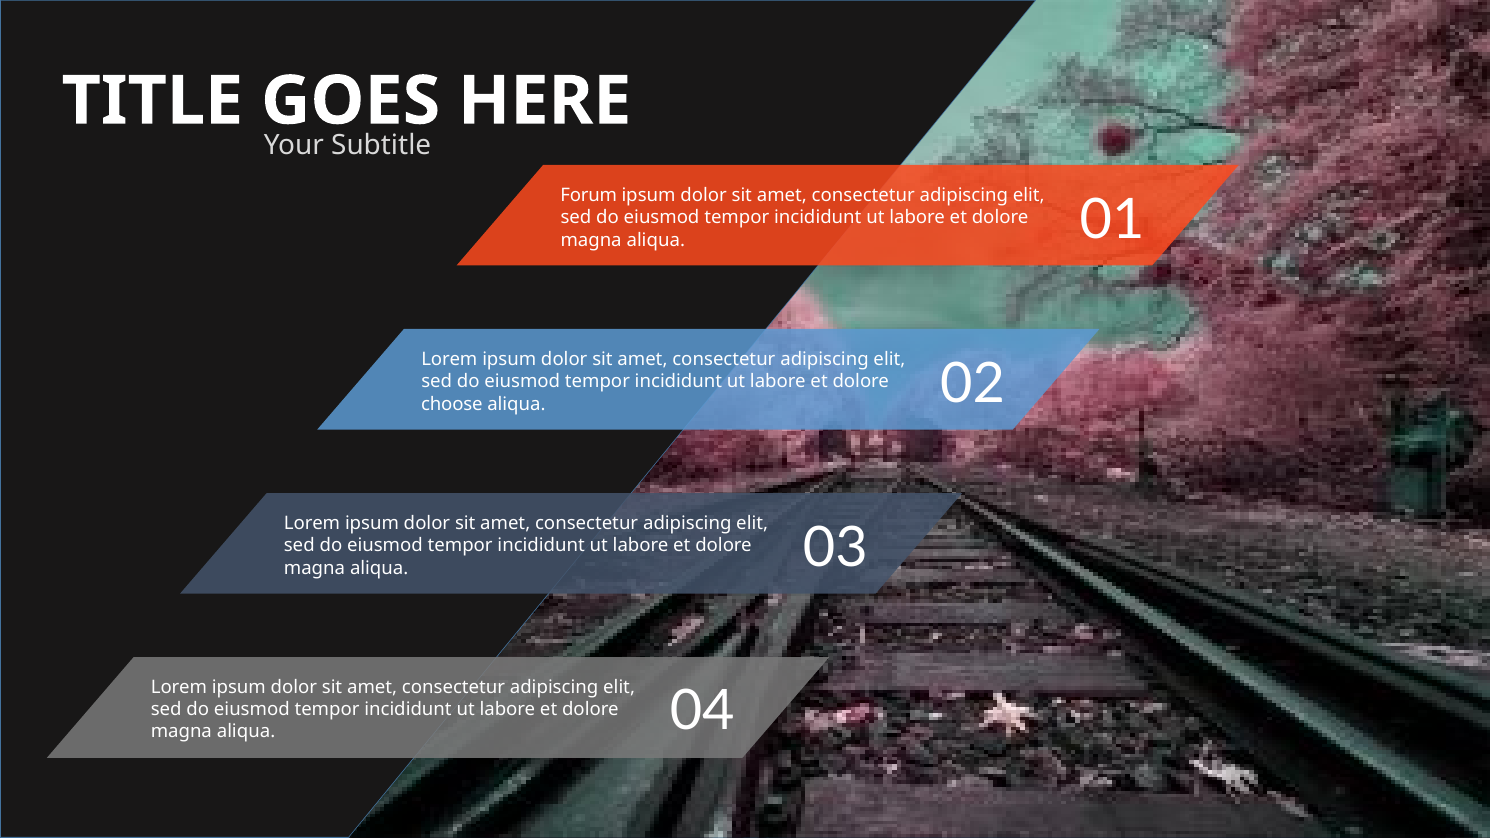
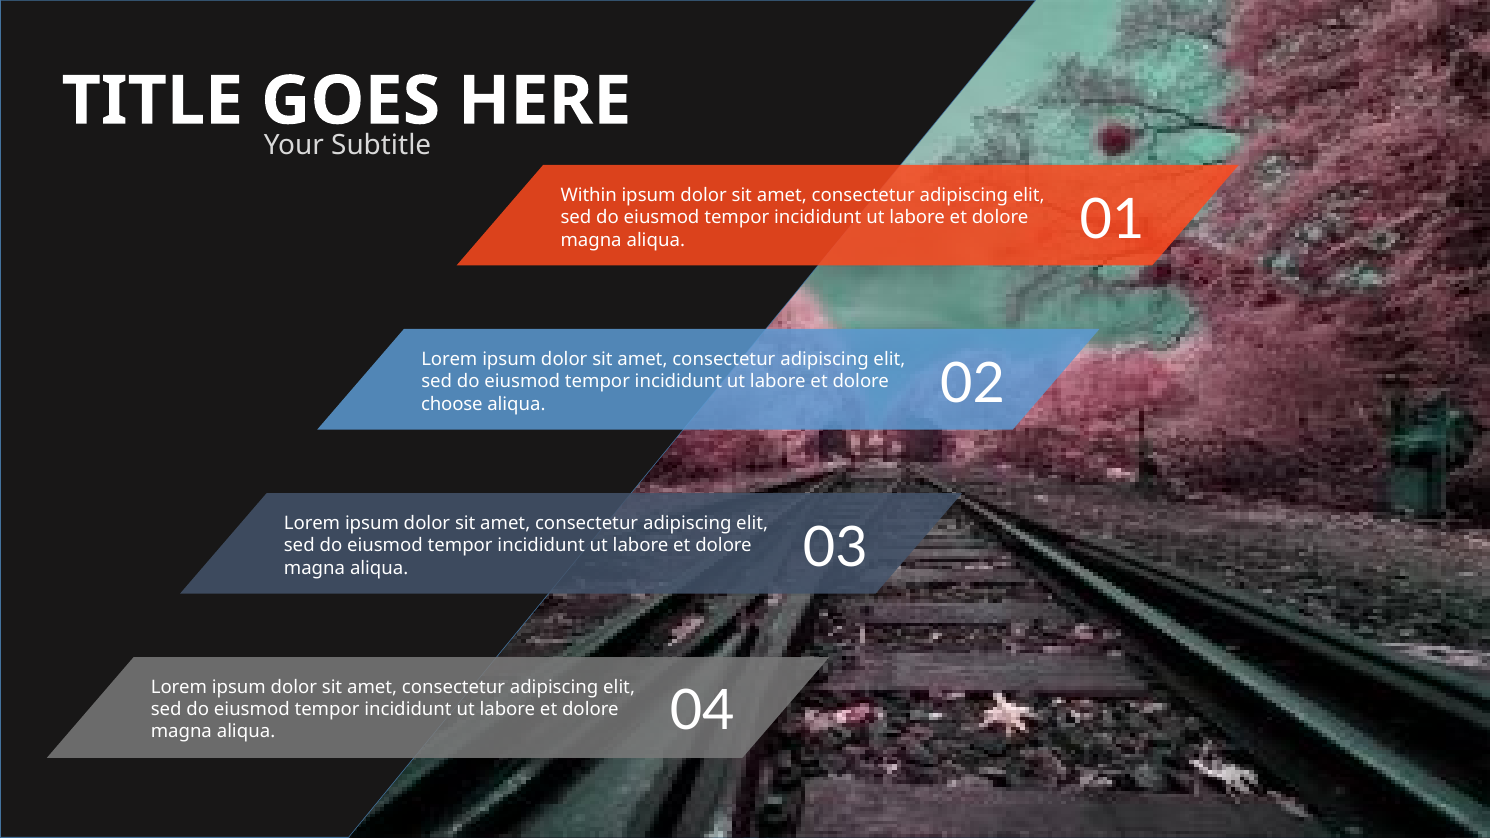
Forum: Forum -> Within
